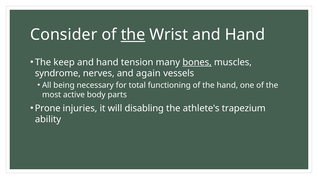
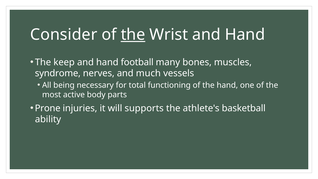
tension: tension -> football
bones underline: present -> none
again: again -> much
disabling: disabling -> supports
trapezium: trapezium -> basketball
